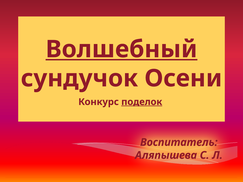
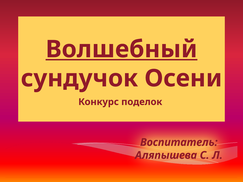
поделок underline: present -> none
